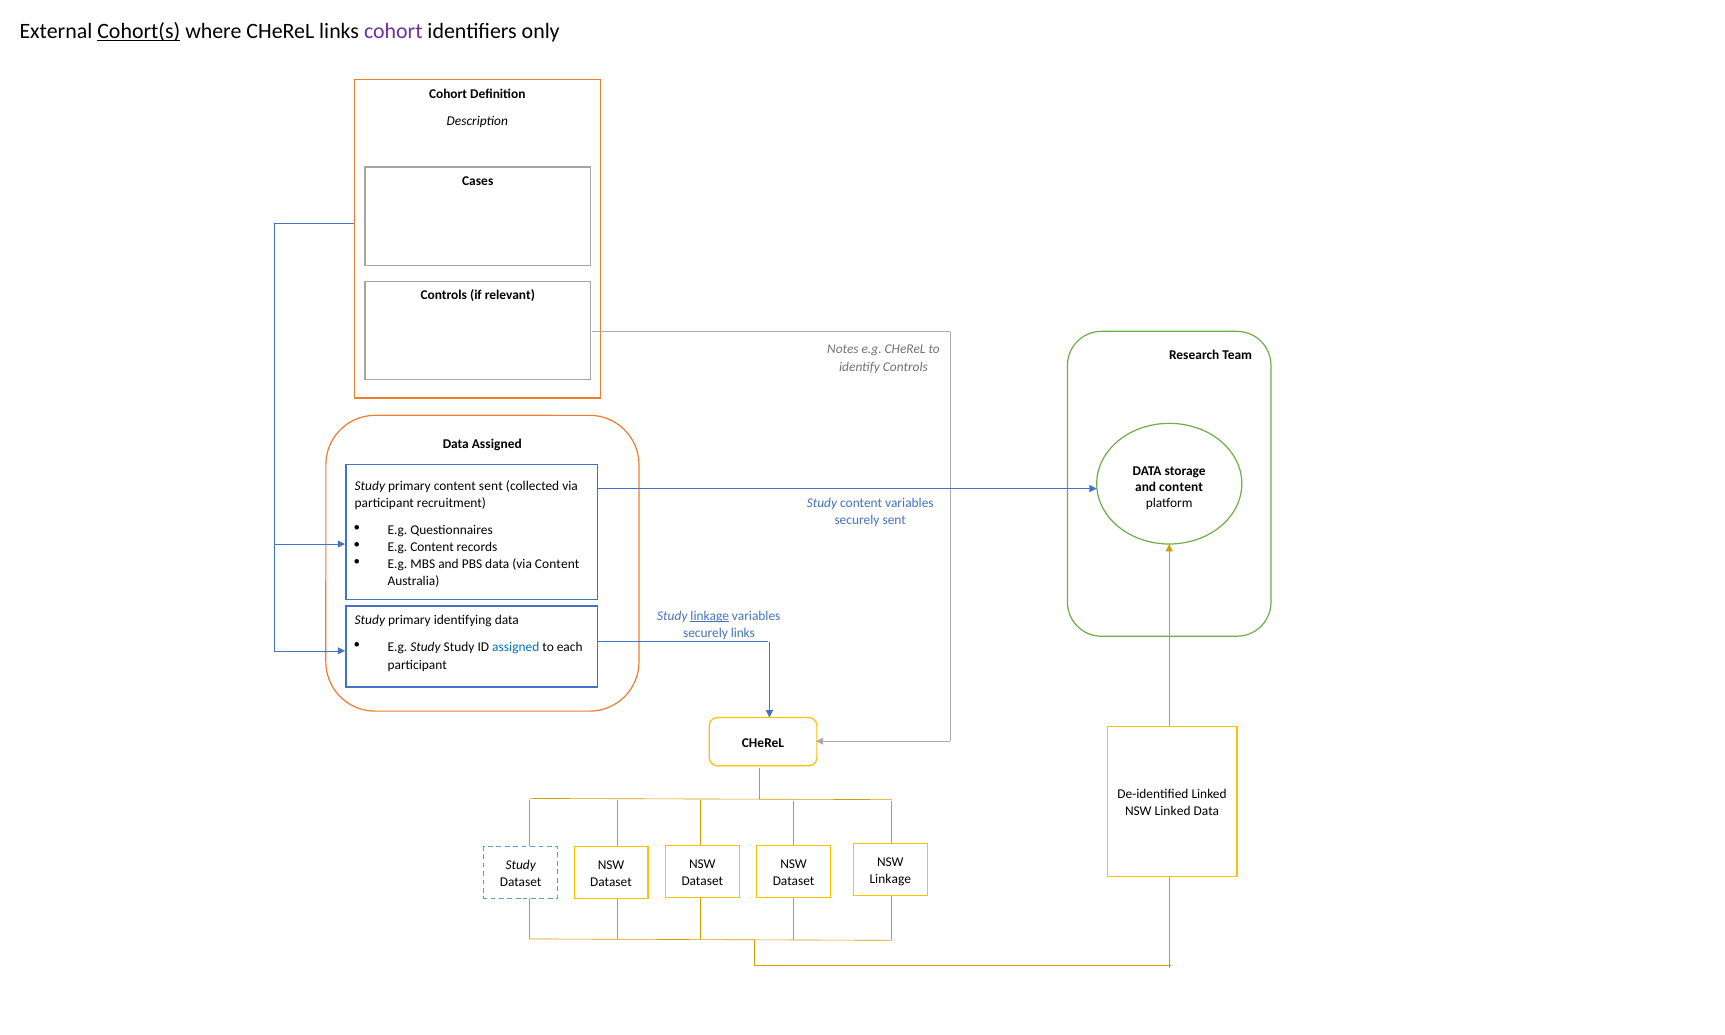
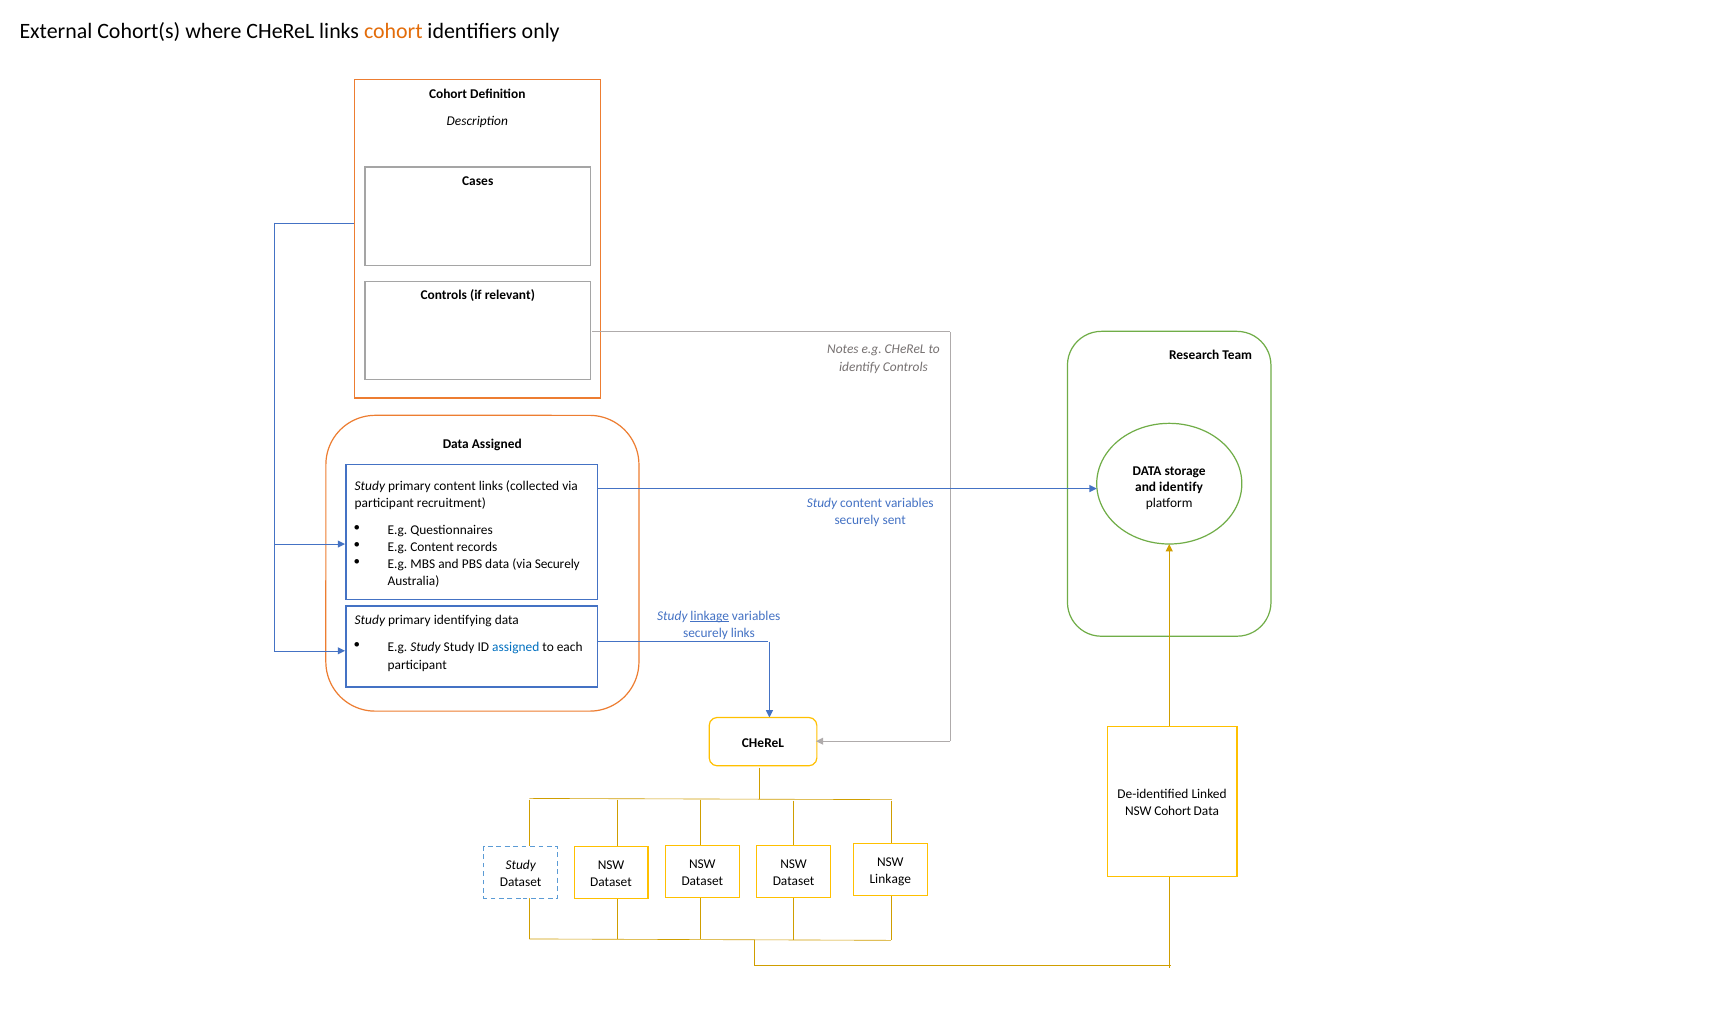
Cohort(s underline: present -> none
cohort at (393, 31) colour: purple -> orange
content sent: sent -> links
and content: content -> identify
via Content: Content -> Securely
NSW Linked: Linked -> Cohort
